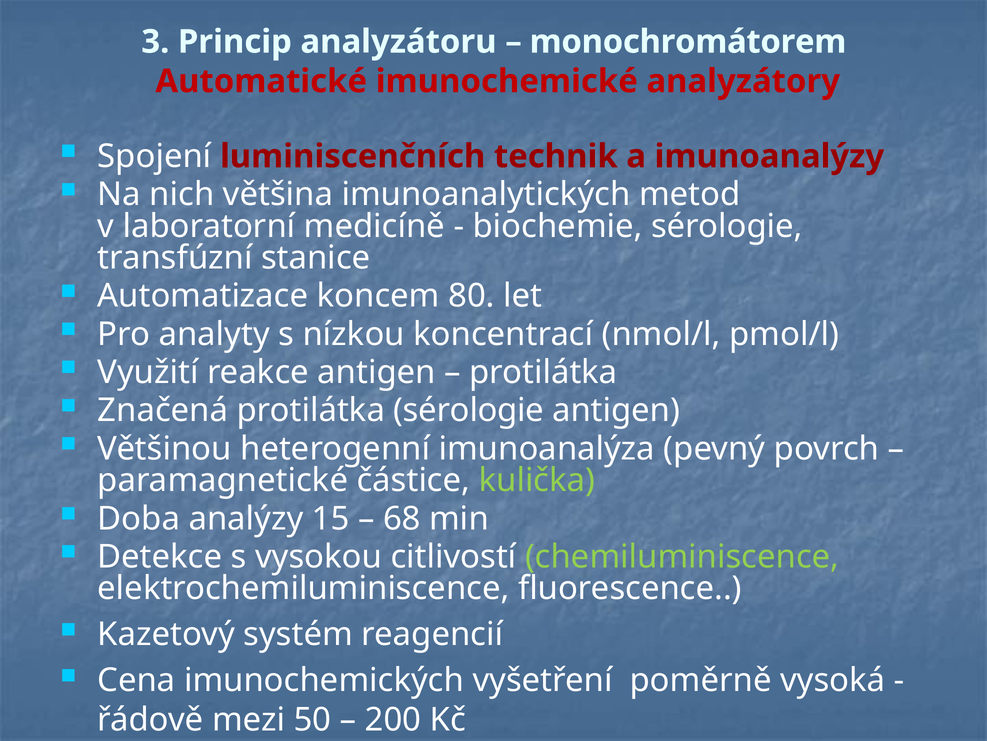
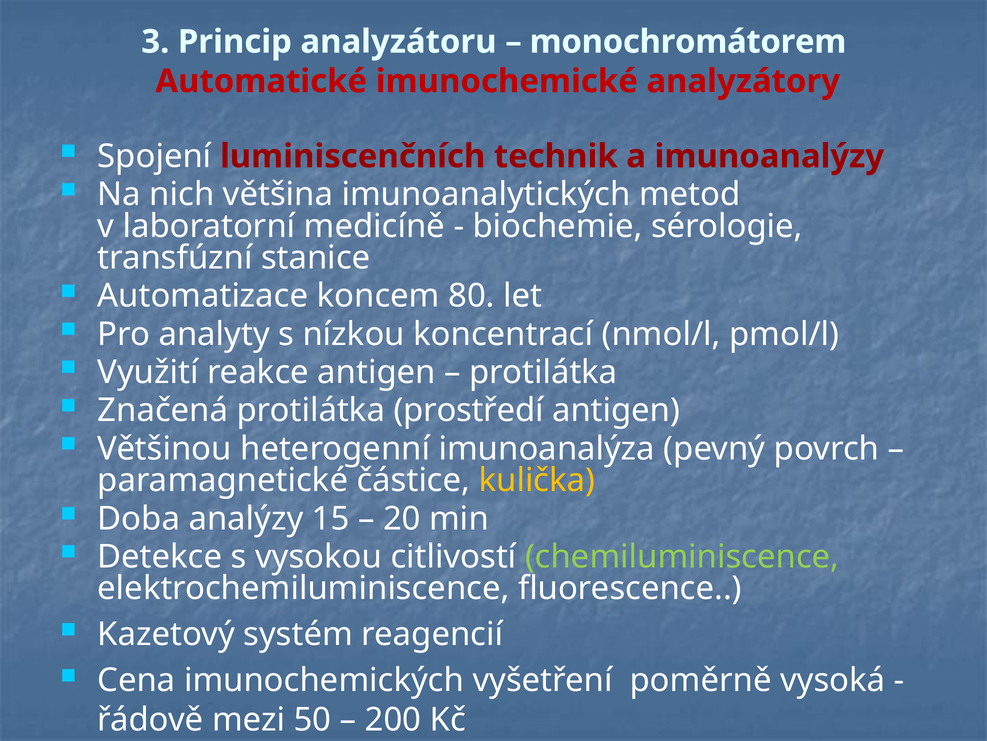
protilátka sérologie: sérologie -> prostředí
kulička colour: light green -> yellow
68: 68 -> 20
